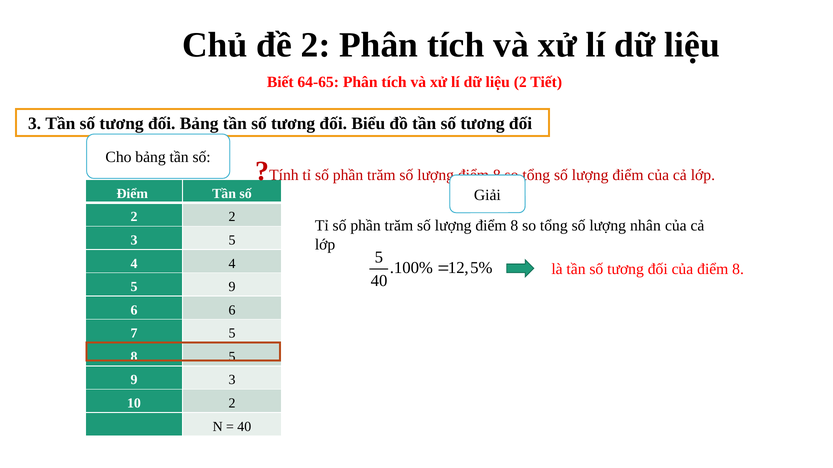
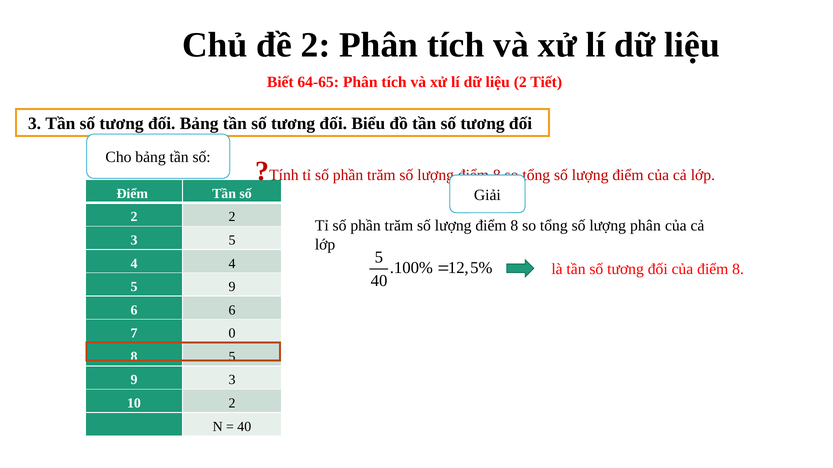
lượng nhân: nhân -> phân
7 5: 5 -> 0
